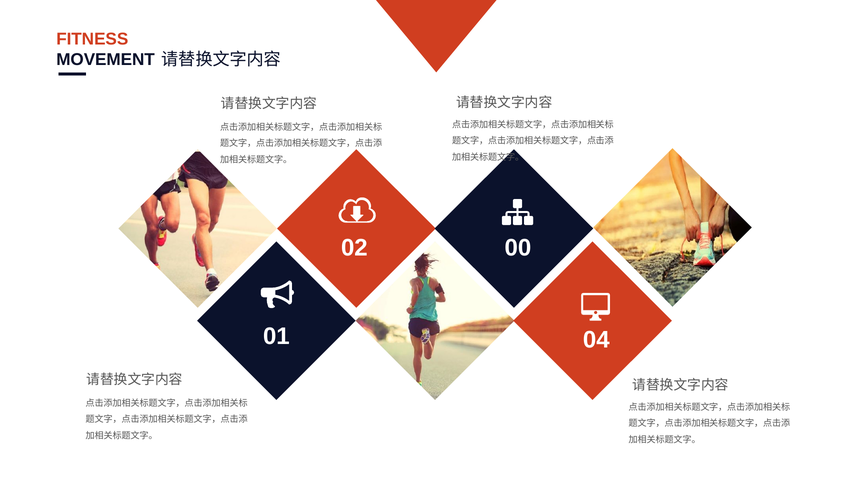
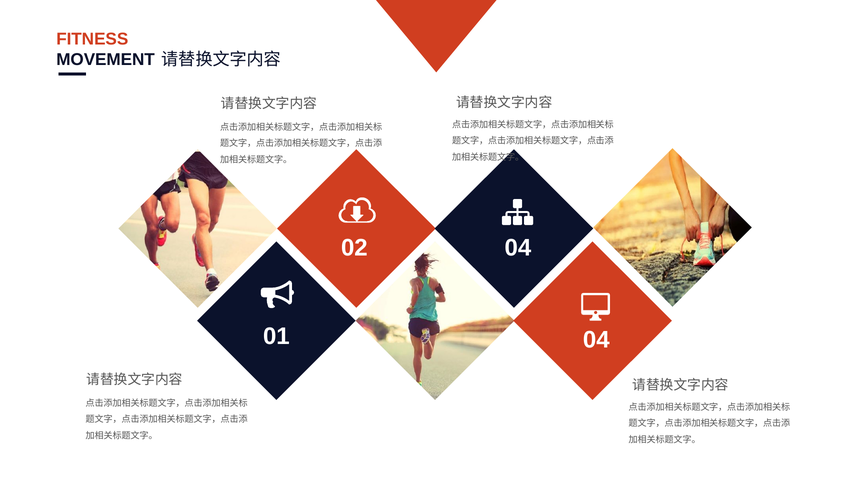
02 00: 00 -> 04
